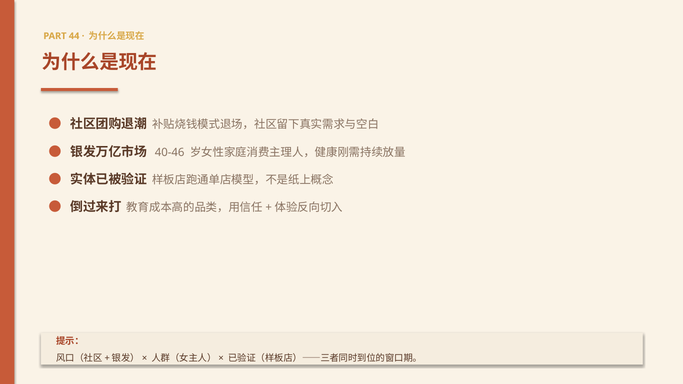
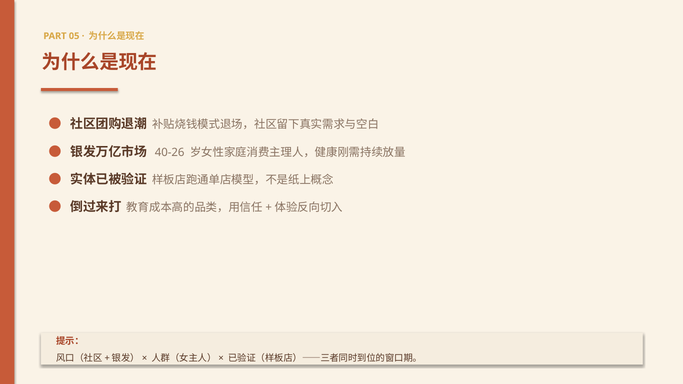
44: 44 -> 05
40-46: 40-46 -> 40-26
